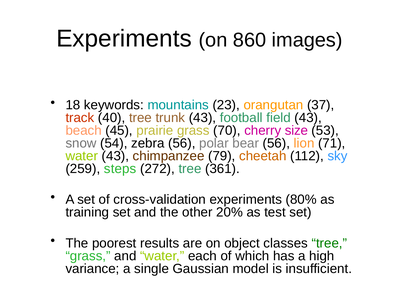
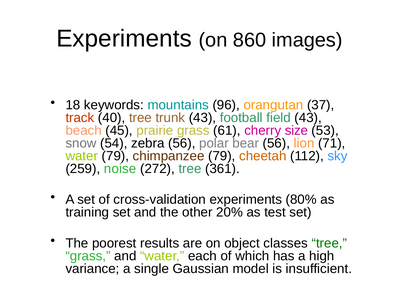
23: 23 -> 96
70: 70 -> 61
water 43: 43 -> 79
steps: steps -> noise
